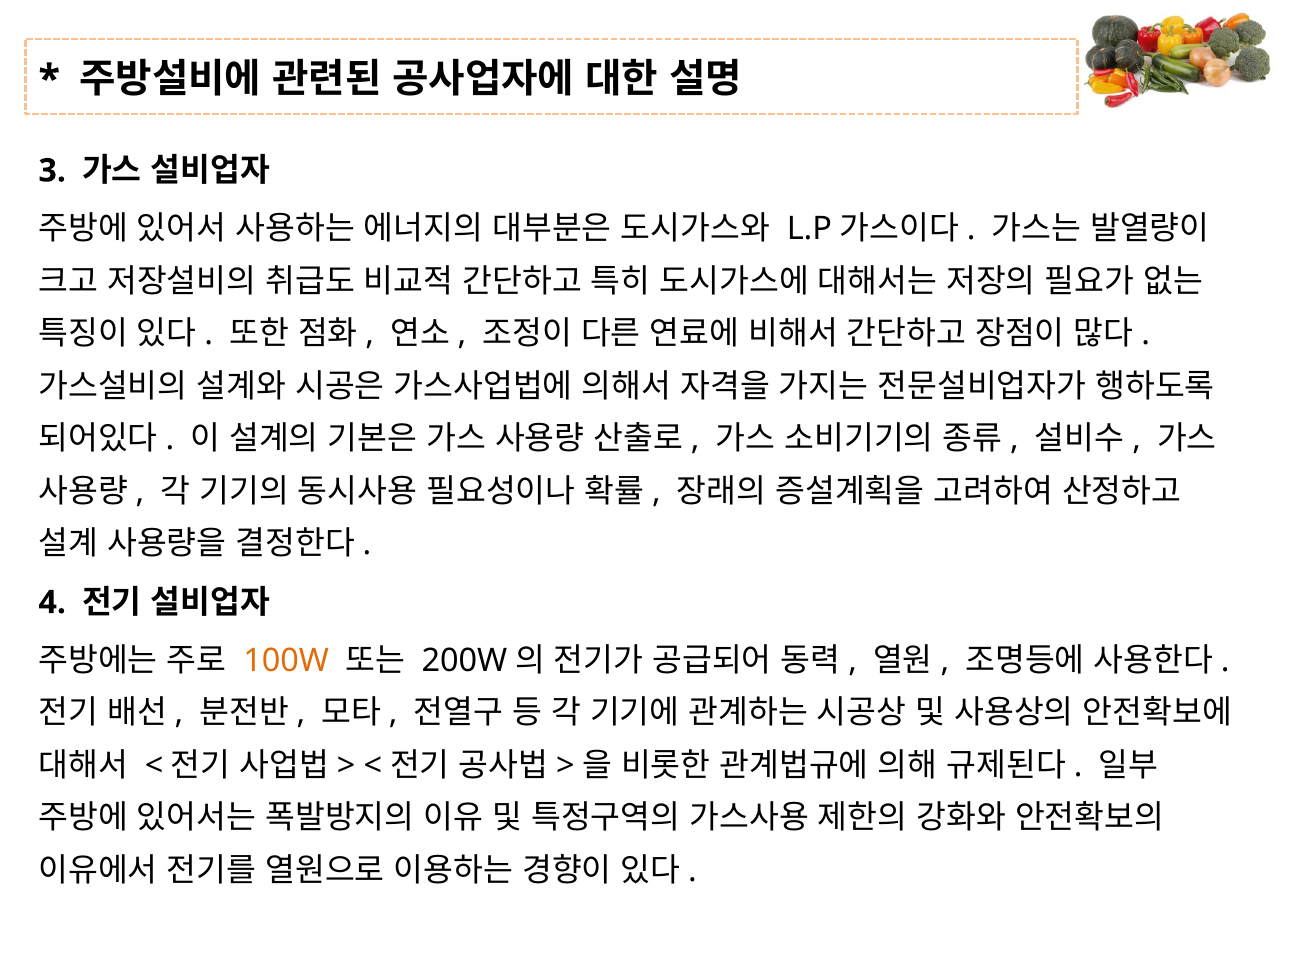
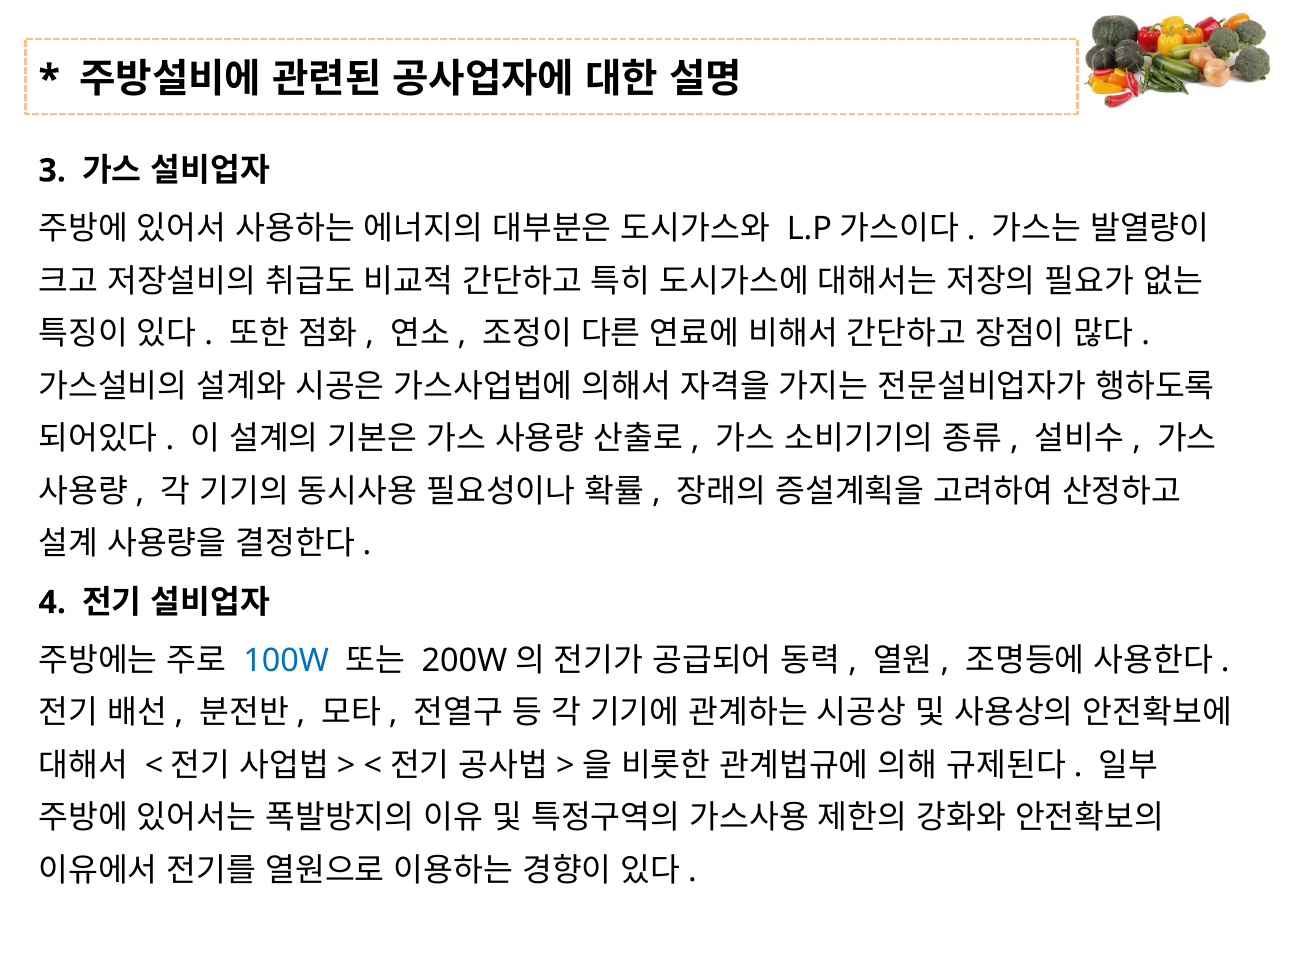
100W colour: orange -> blue
